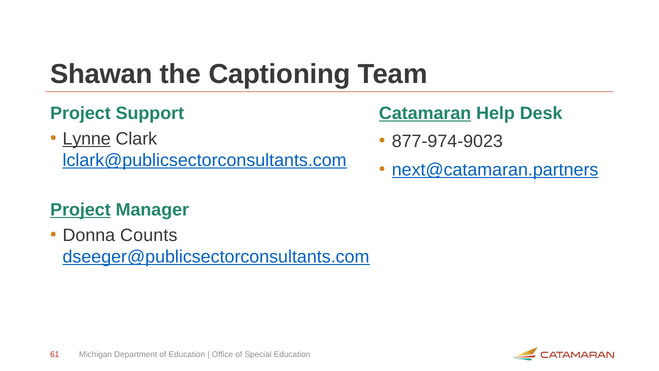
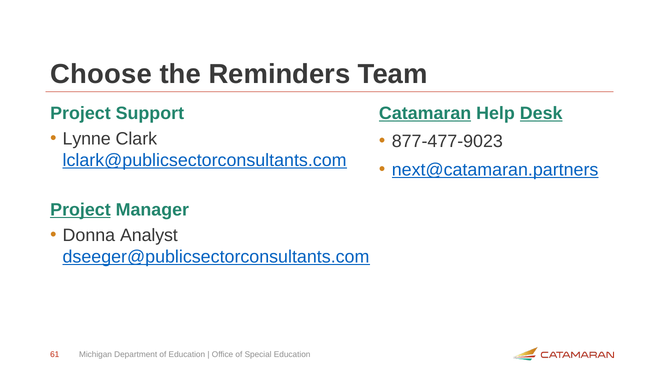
Shawan: Shawan -> Choose
Captioning: Captioning -> Reminders
Desk underline: none -> present
Lynne underline: present -> none
877-974-9023: 877-974-9023 -> 877-477-9023
Counts: Counts -> Analyst
